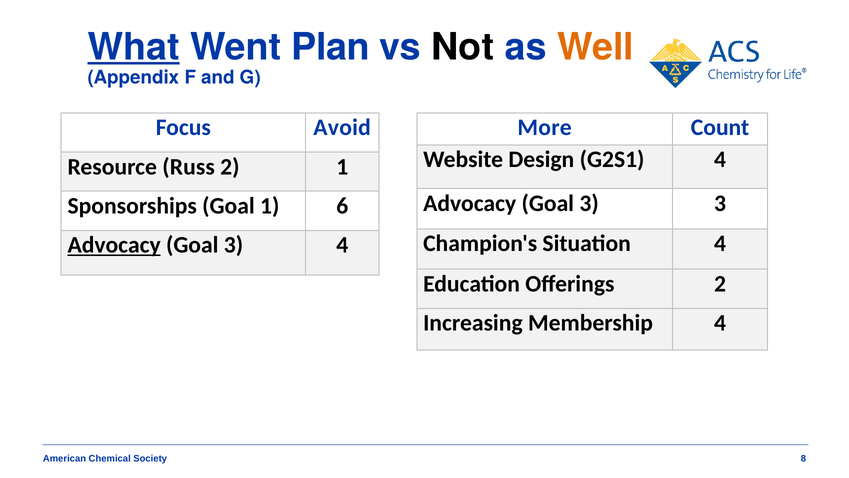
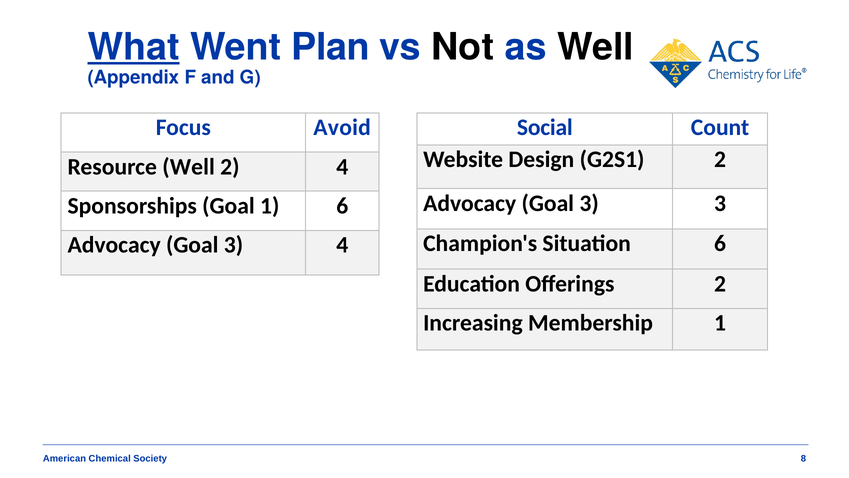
Well at (595, 47) colour: orange -> black
More: More -> Social
G2S1 4: 4 -> 2
Resource Russ: Russ -> Well
2 1: 1 -> 4
Situation 4: 4 -> 6
Advocacy at (114, 245) underline: present -> none
Membership 4: 4 -> 1
